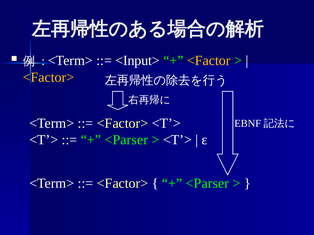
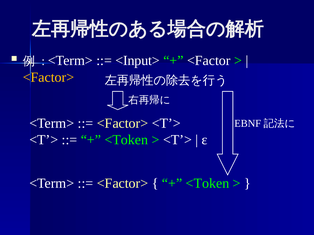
<Factor colour: yellow -> white
<Parser at (126, 140): <Parser -> <Token
<Parser at (207, 184): <Parser -> <Token
